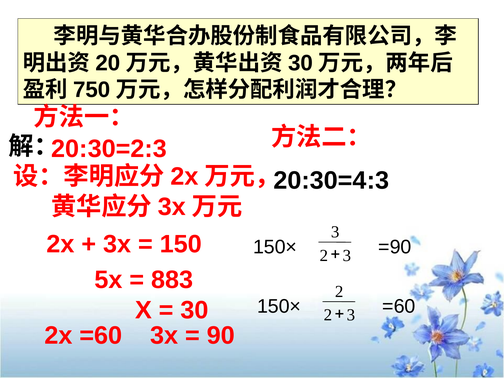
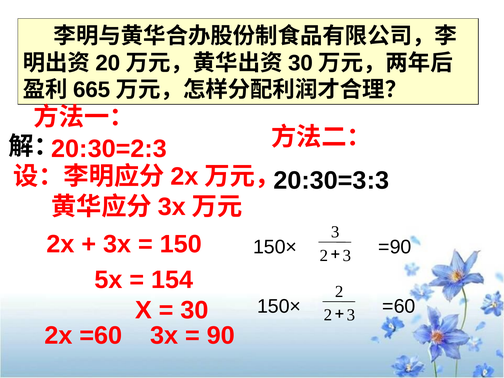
750: 750 -> 665
20:30=4:3: 20:30=4:3 -> 20:30=3:3
883: 883 -> 154
